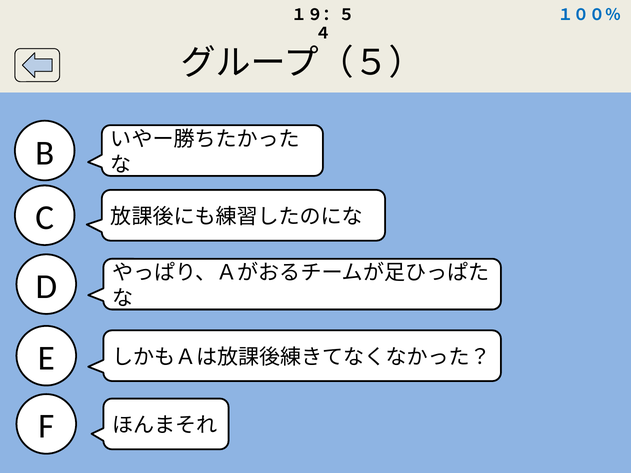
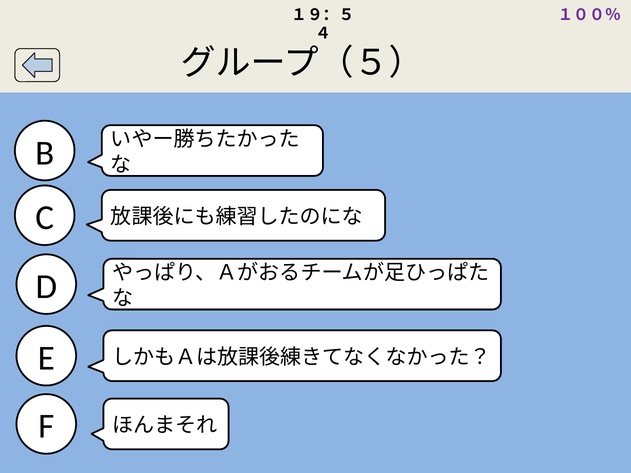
１００％ colour: blue -> purple
